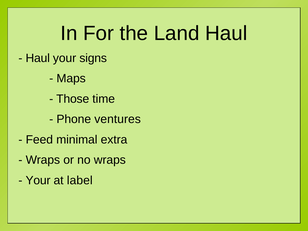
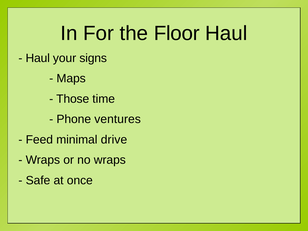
Land: Land -> Floor
extra: extra -> drive
Your at (38, 180): Your -> Safe
label: label -> once
